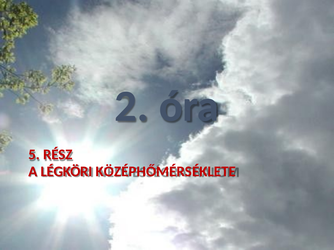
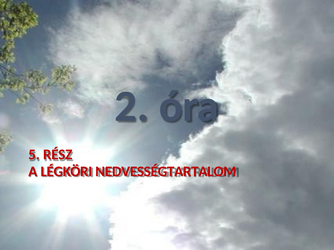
KÖZÉPHŐMÉRSÉKLETE: KÖZÉPHŐMÉRSÉKLETE -> NEDVESSÉGTARTALOM
